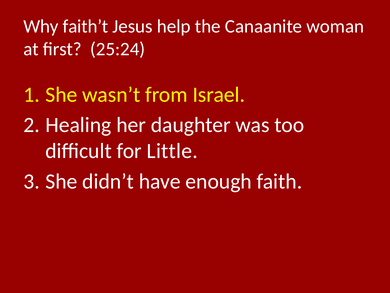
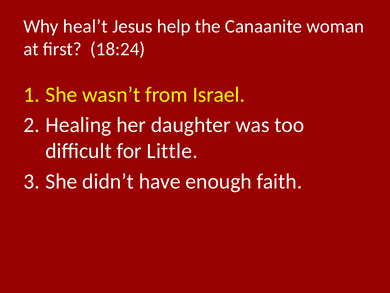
faith’t: faith’t -> heal’t
25:24: 25:24 -> 18:24
